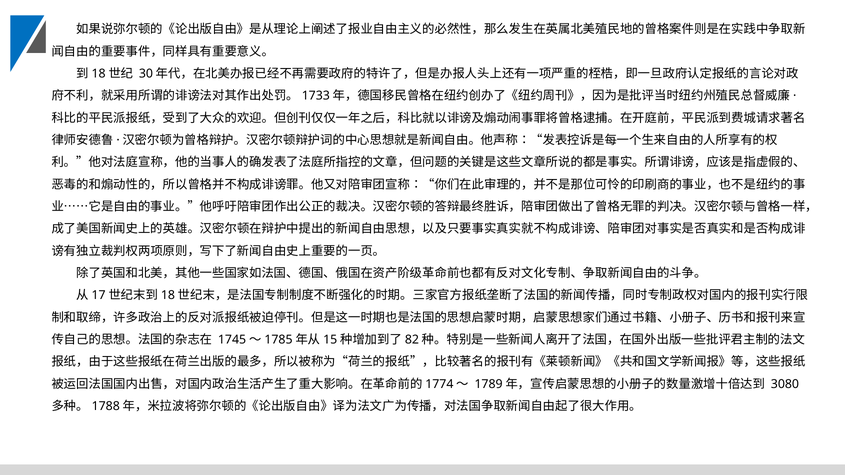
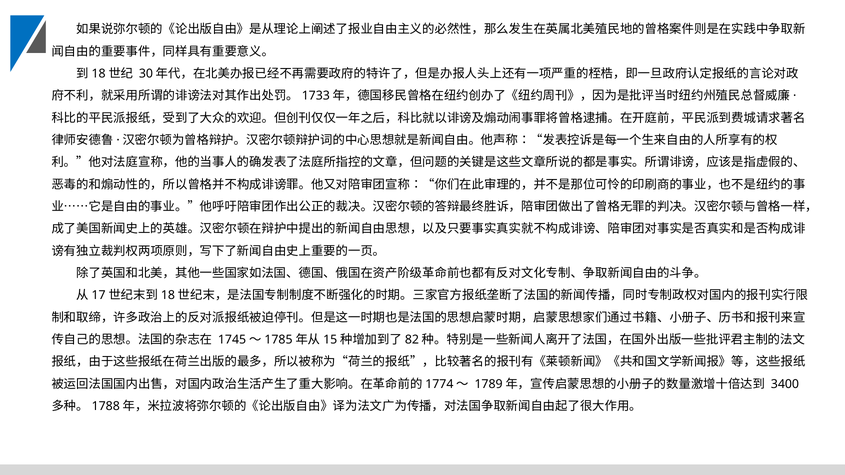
3080: 3080 -> 3400
